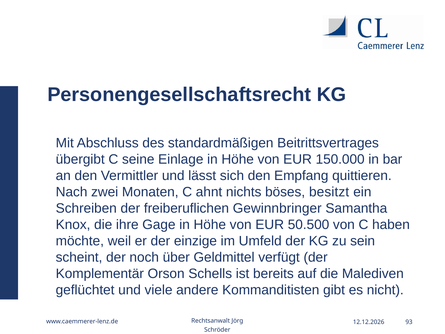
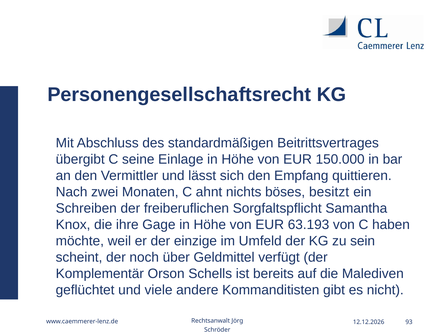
Gewinnbringer: Gewinnbringer -> Sorgfaltspflicht
50.500: 50.500 -> 63.193
